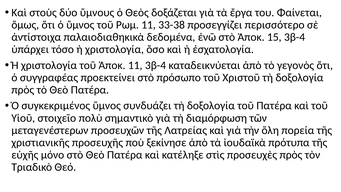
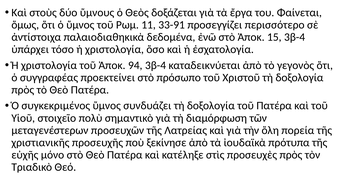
33-38: 33-38 -> 33-91
Ἀποκ 11: 11 -> 94
